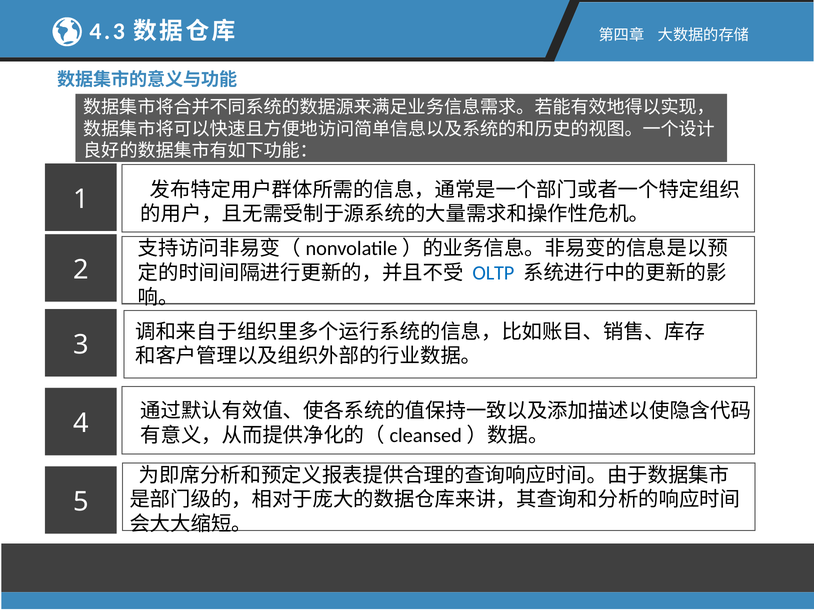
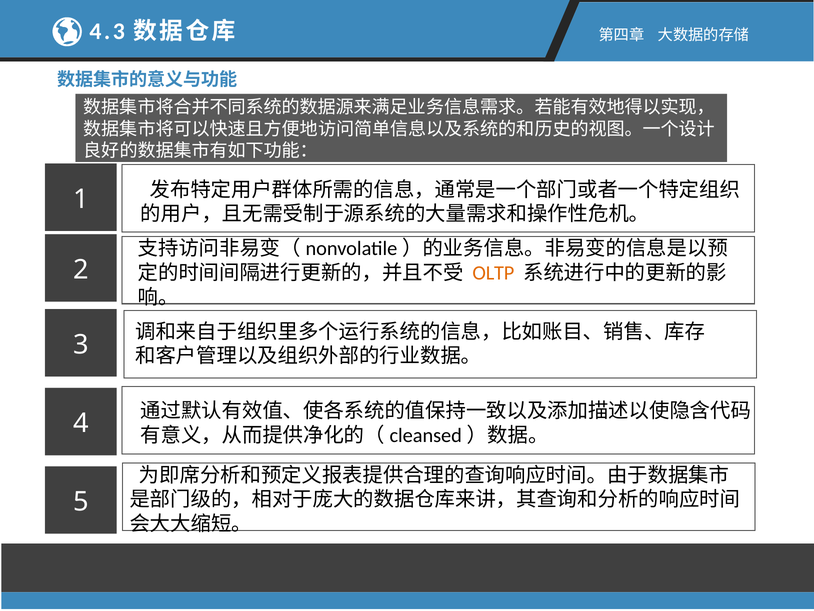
OLTP colour: blue -> orange
